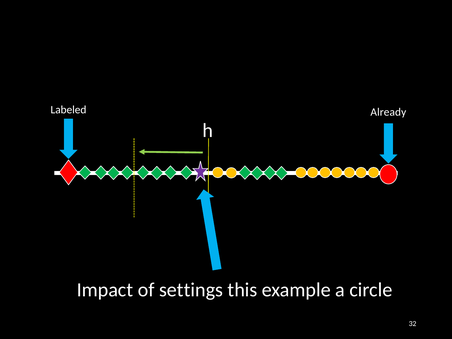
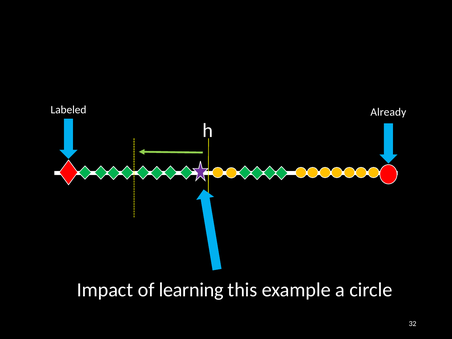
settings: settings -> learning
